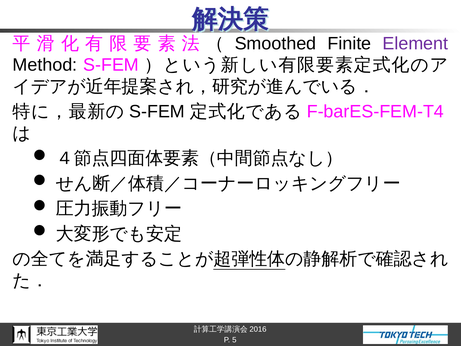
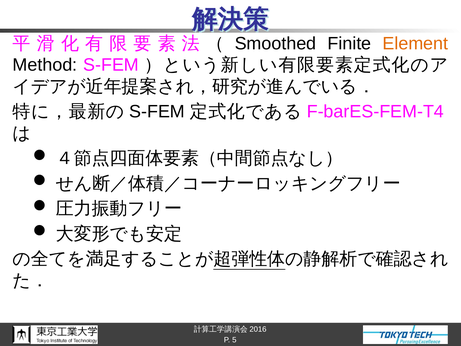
Element colour: purple -> orange
